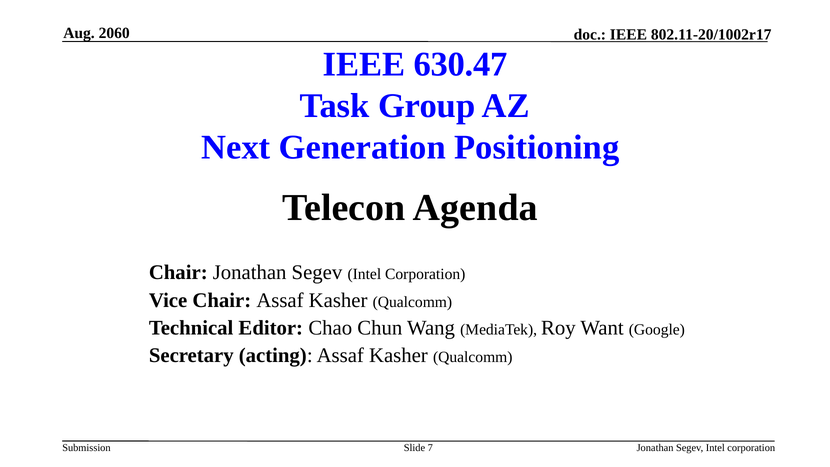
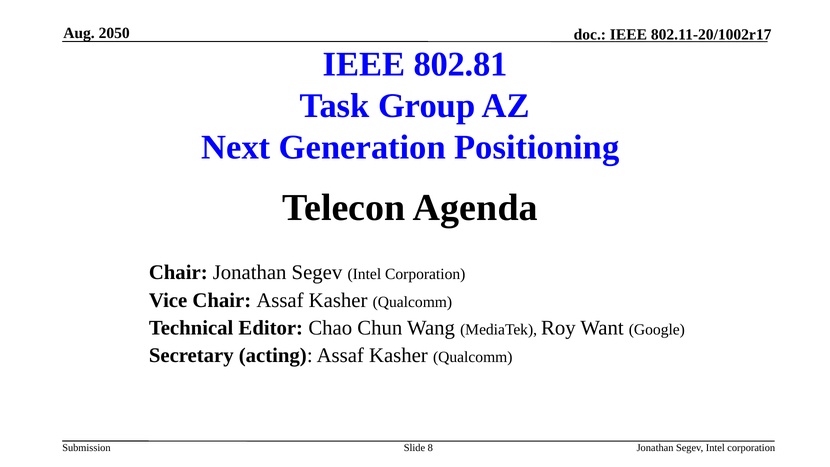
2060: 2060 -> 2050
630.47: 630.47 -> 802.81
7: 7 -> 8
